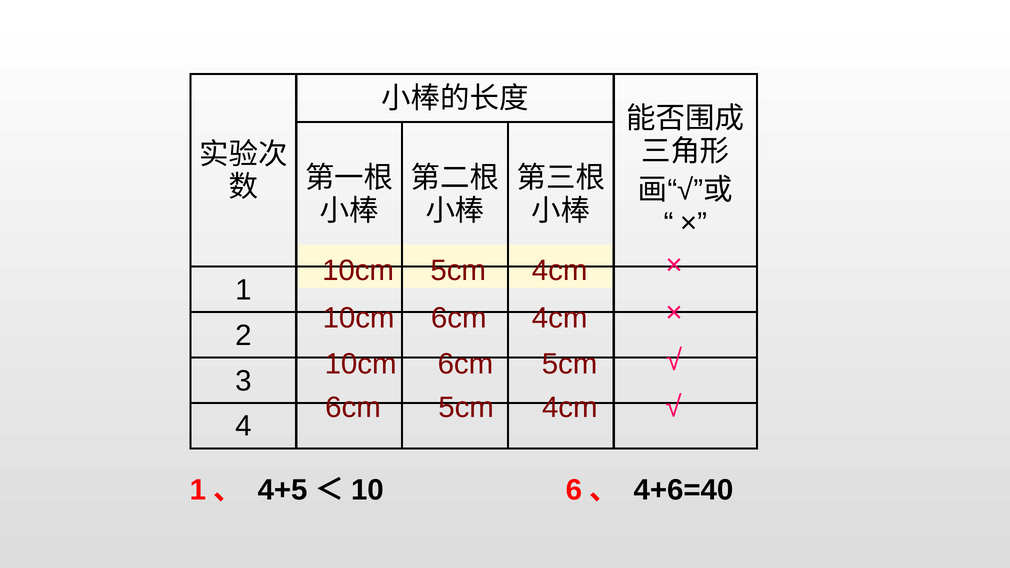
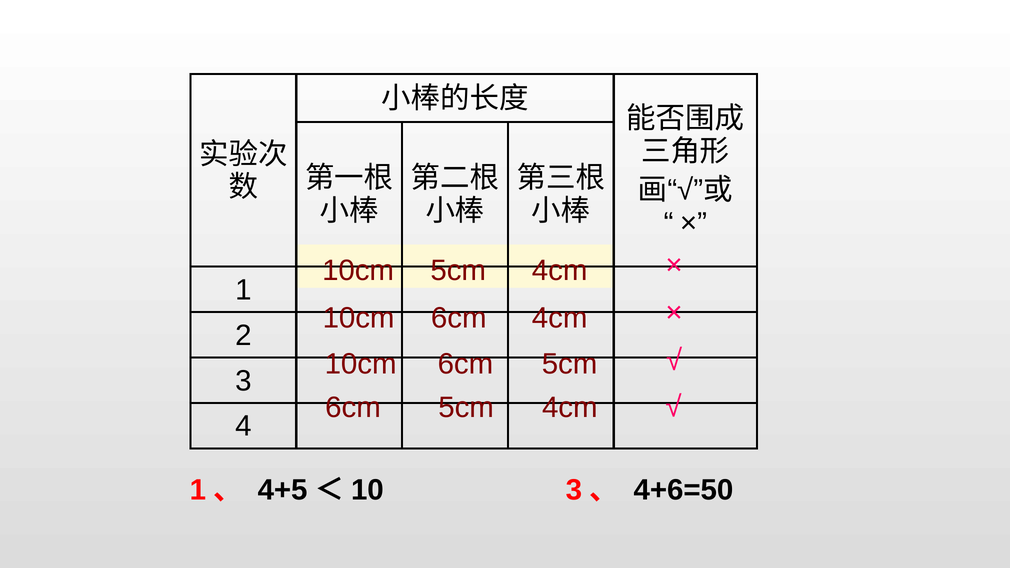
6 at (574, 490): 6 -> 3
4+6=40: 4+6=40 -> 4+6=50
